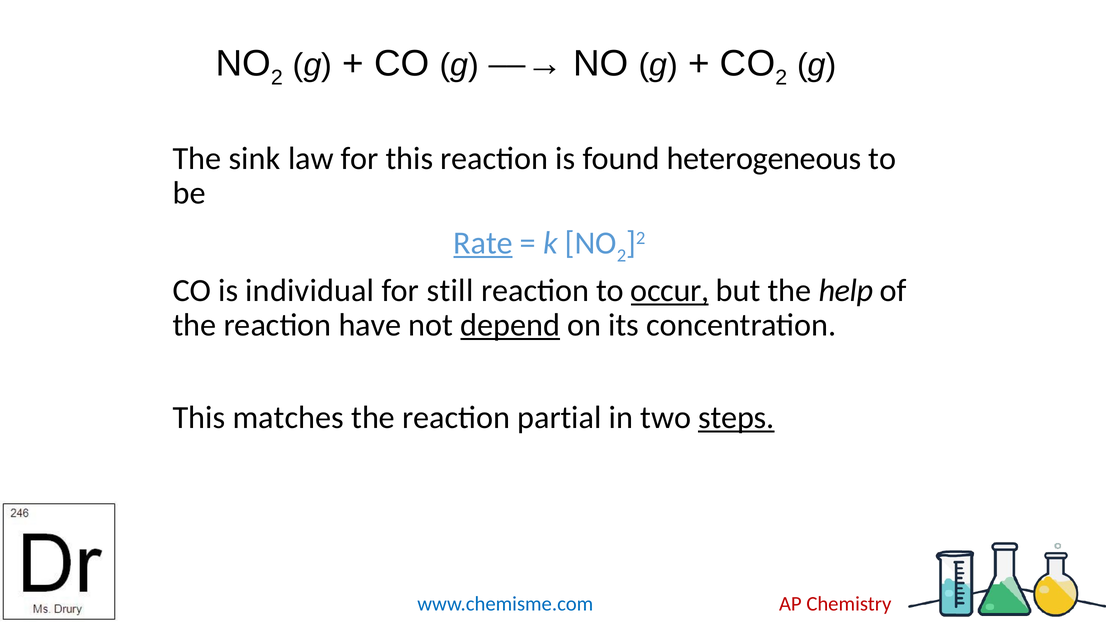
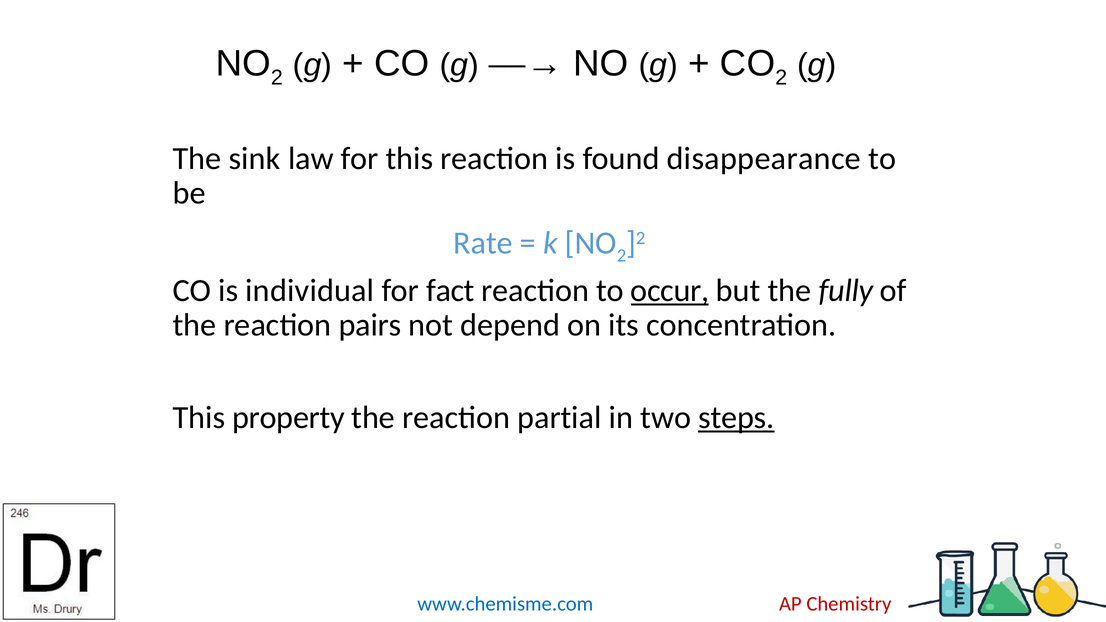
heterogeneous: heterogeneous -> disappearance
Rate underline: present -> none
still: still -> fact
help: help -> fully
have: have -> pairs
depend underline: present -> none
matches: matches -> property
